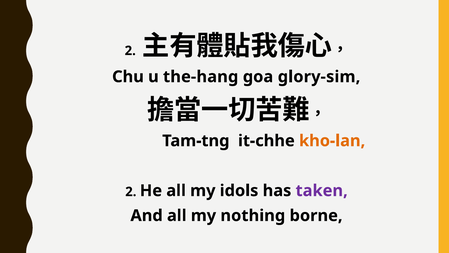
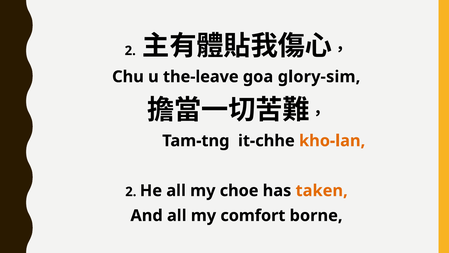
the-hang: the-hang -> the-leave
idols: idols -> choe
taken colour: purple -> orange
nothing: nothing -> comfort
